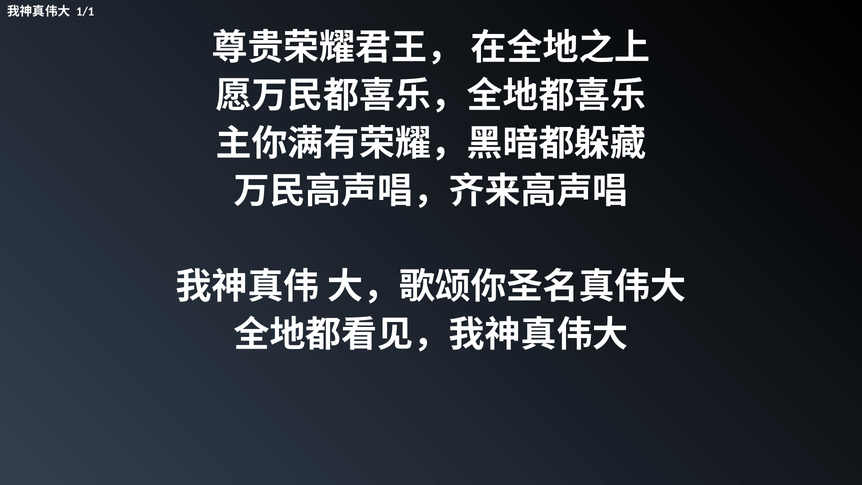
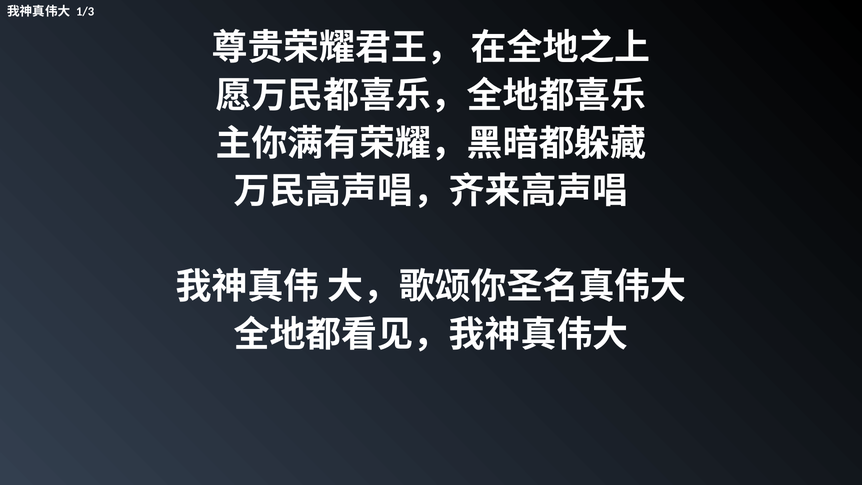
1/1: 1/1 -> 1/3
